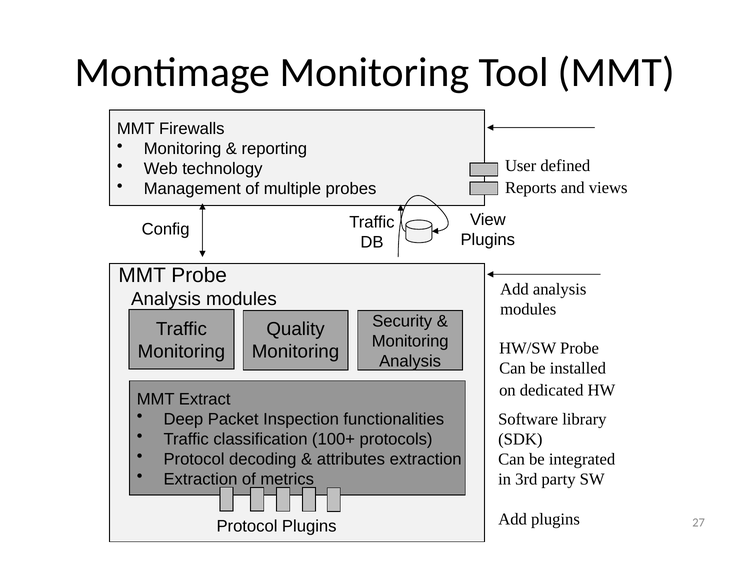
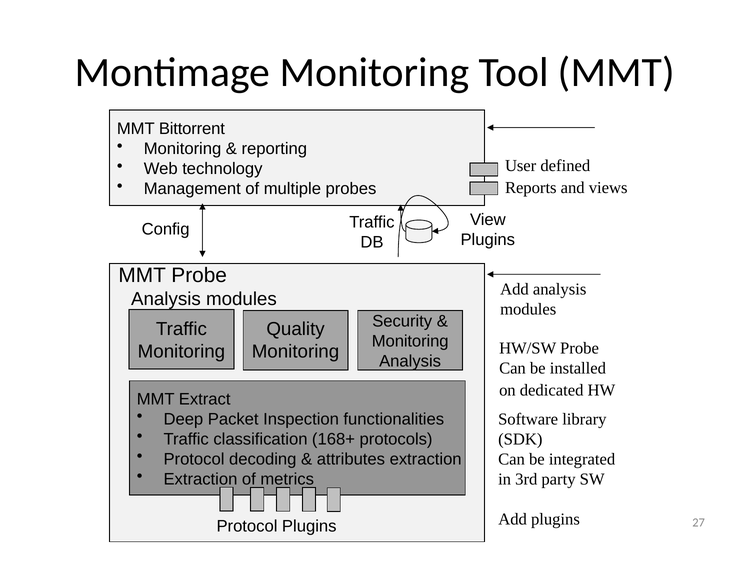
Firewalls: Firewalls -> Bittorrent
100+: 100+ -> 168+
